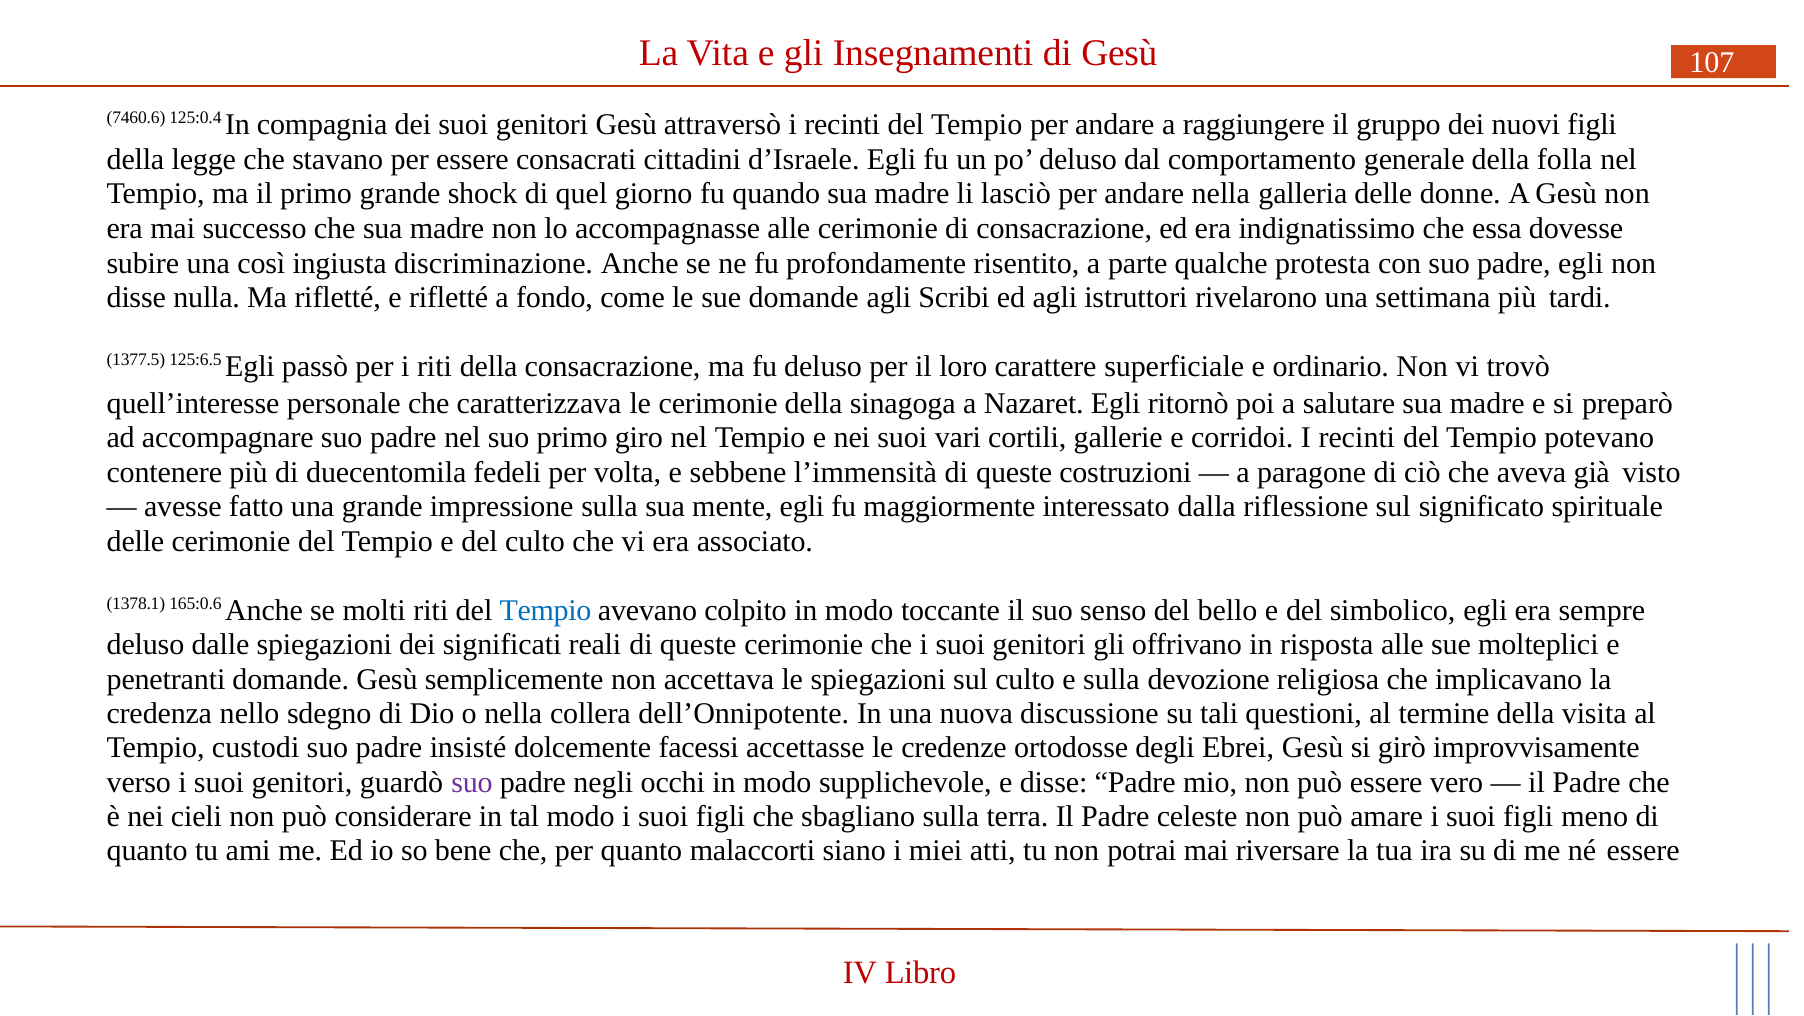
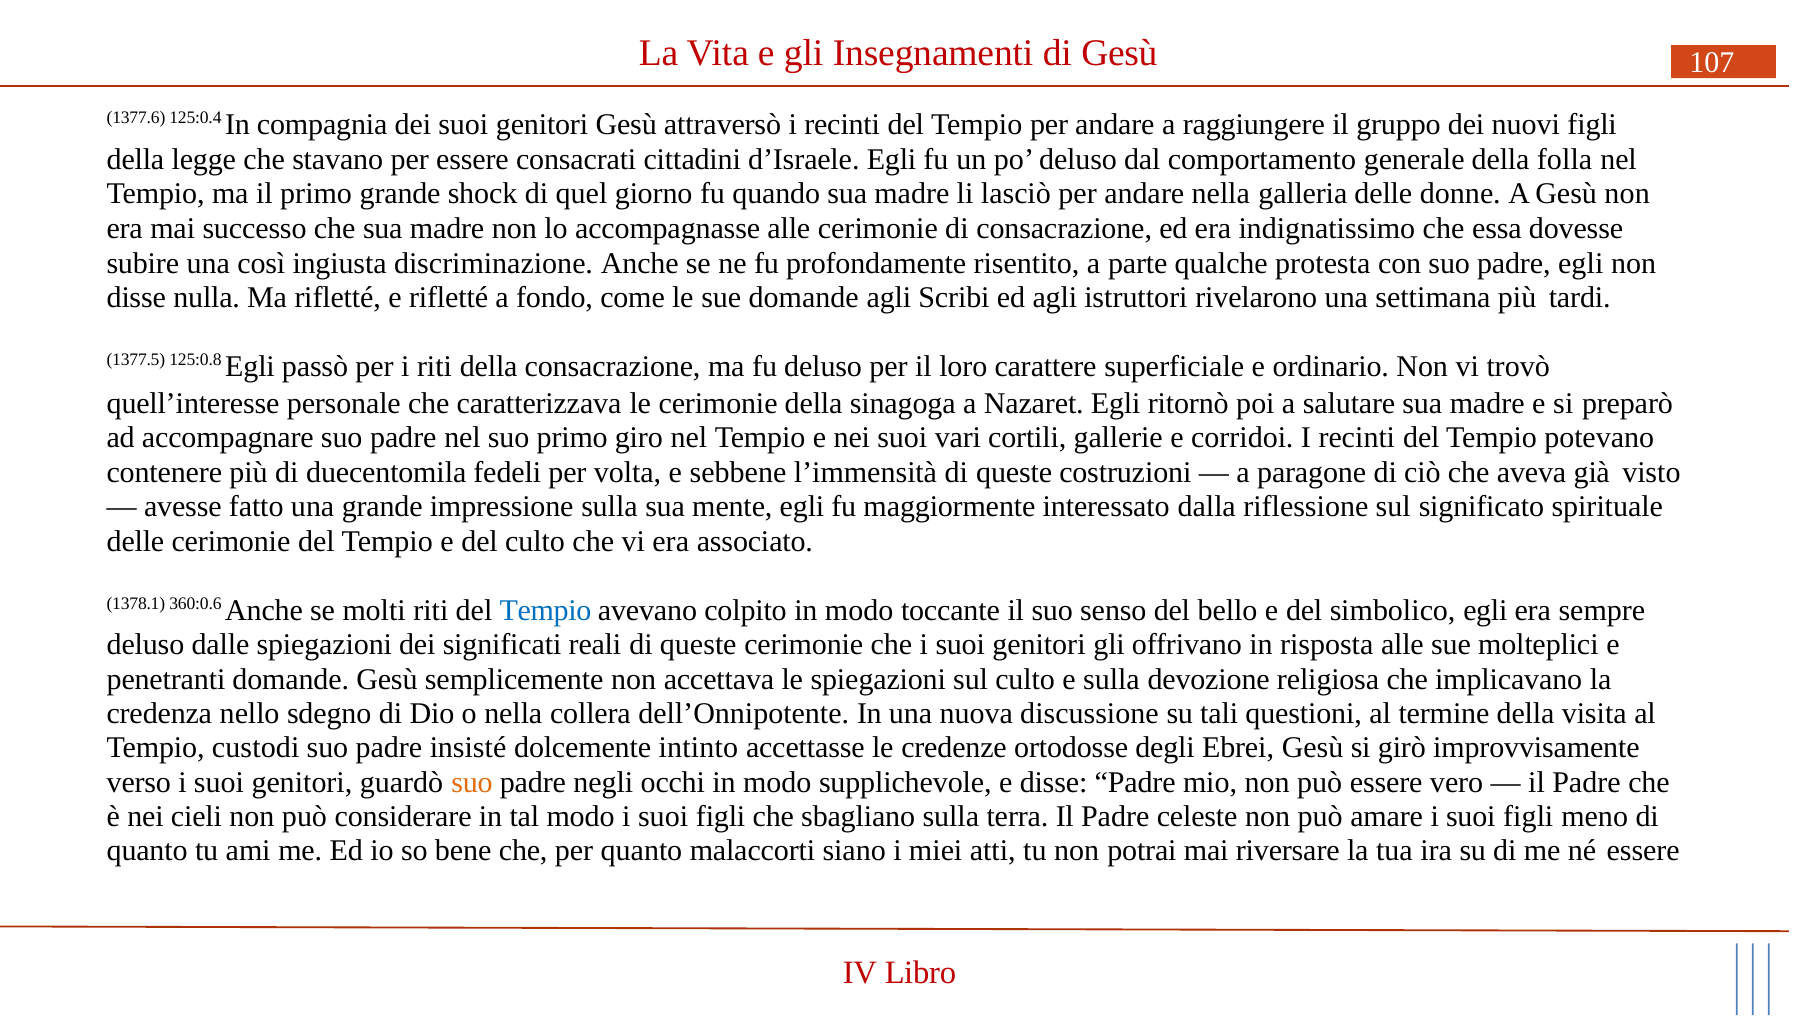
7460.6: 7460.6 -> 1377.6
125:6.5: 125:6.5 -> 125:0.8
165:0.6: 165:0.6 -> 360:0.6
facessi: facessi -> intinto
suo at (472, 782) colour: purple -> orange
